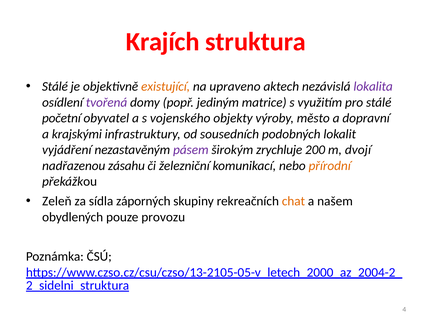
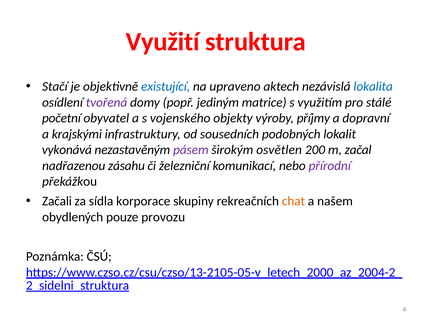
Krajích: Krajích -> Využití
Stálé at (55, 87): Stálé -> Stačí
existující colour: orange -> blue
lokalita colour: purple -> blue
město: město -> příjmy
vyjádření: vyjádření -> vykonává
zrychluje: zrychluje -> osvětlen
dvojí: dvojí -> začal
přírodní colour: orange -> purple
Zeleň: Zeleň -> Začali
záporných: záporných -> korporace
